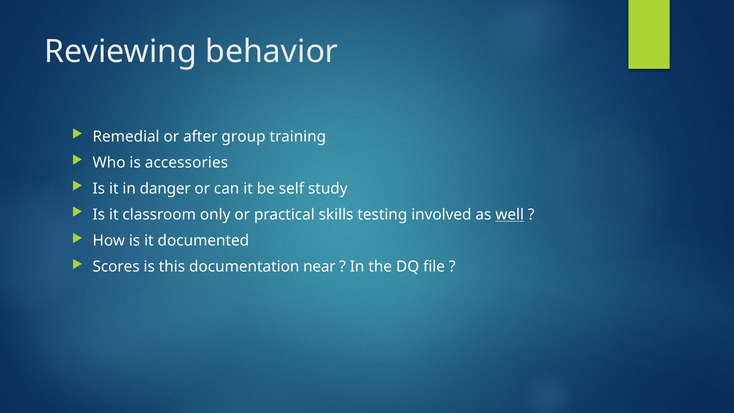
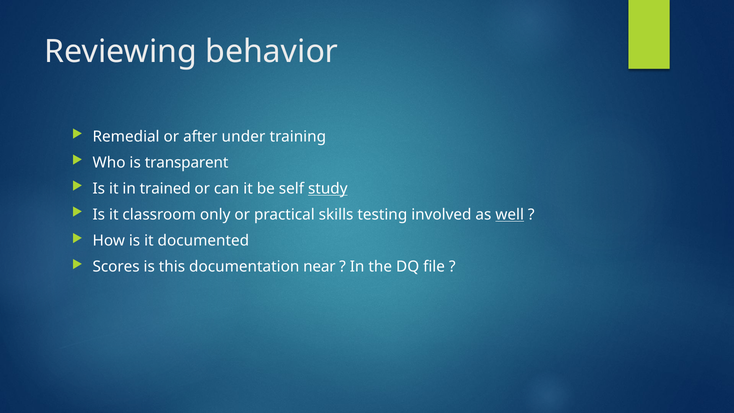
group: group -> under
accessories: accessories -> transparent
danger: danger -> trained
study underline: none -> present
